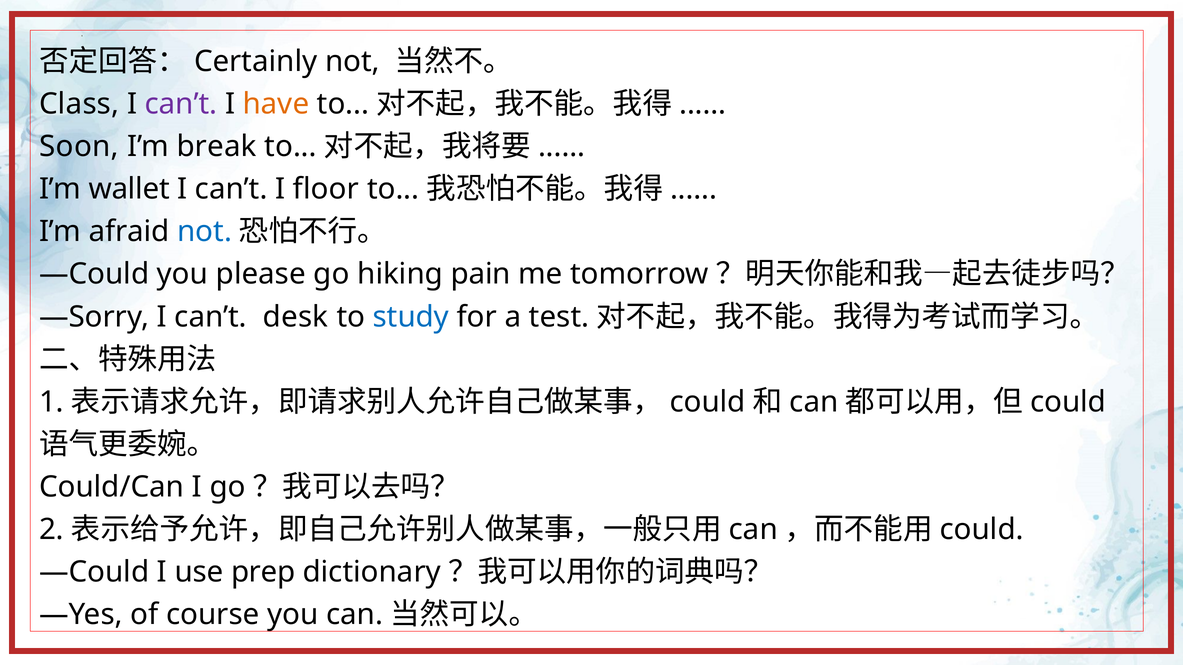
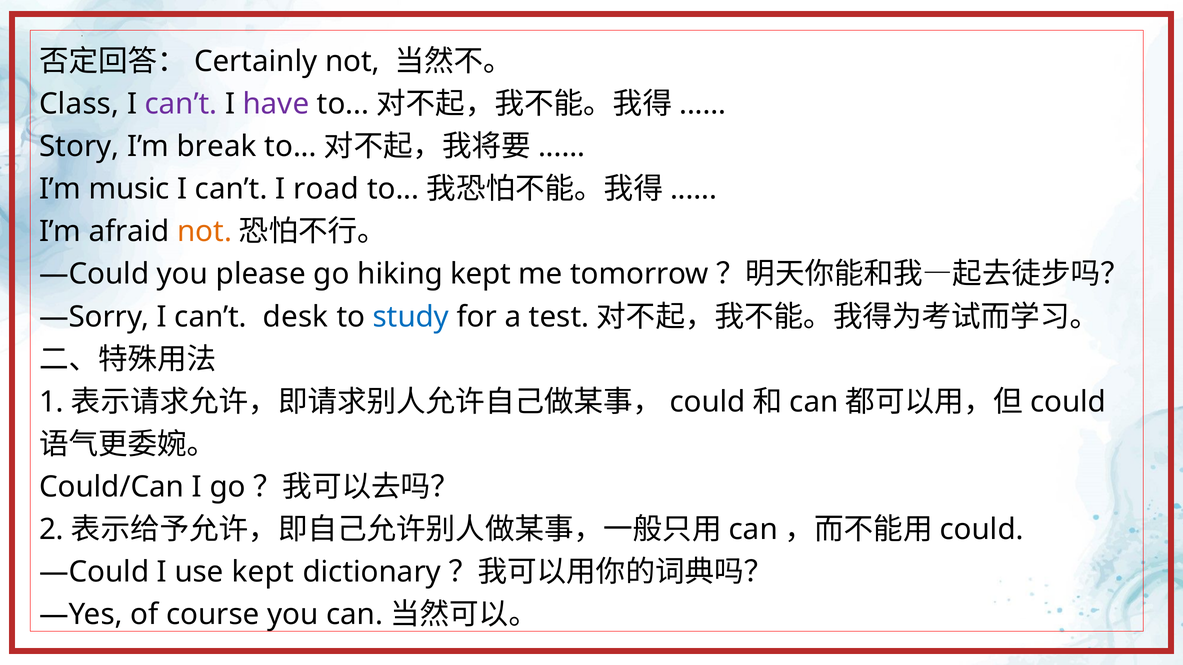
have colour: orange -> purple
Soon: Soon -> Story
wallet: wallet -> music
floor: floor -> road
not at (205, 232) colour: blue -> orange
hiking pain: pain -> kept
use prep: prep -> kept
